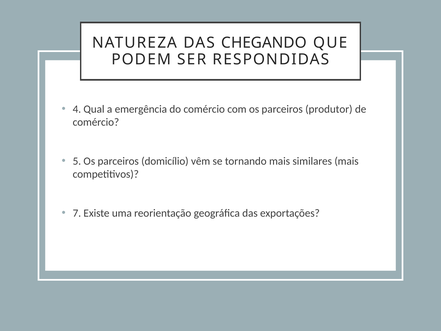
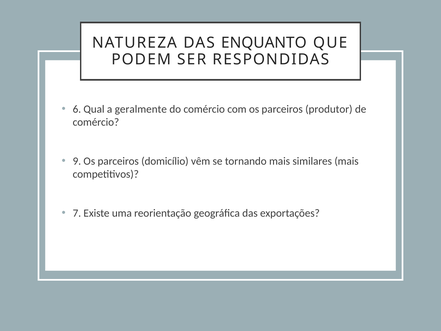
CHEGANDO: CHEGANDO -> ENQUANTO
4: 4 -> 6
emergência: emergência -> geralmente
5: 5 -> 9
